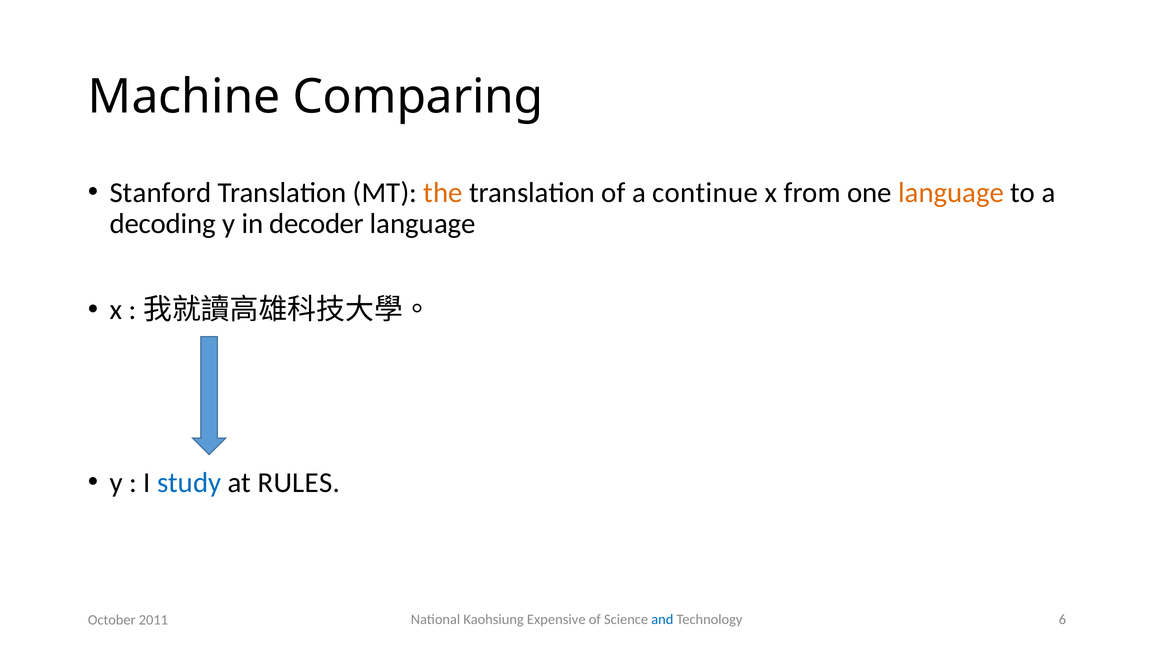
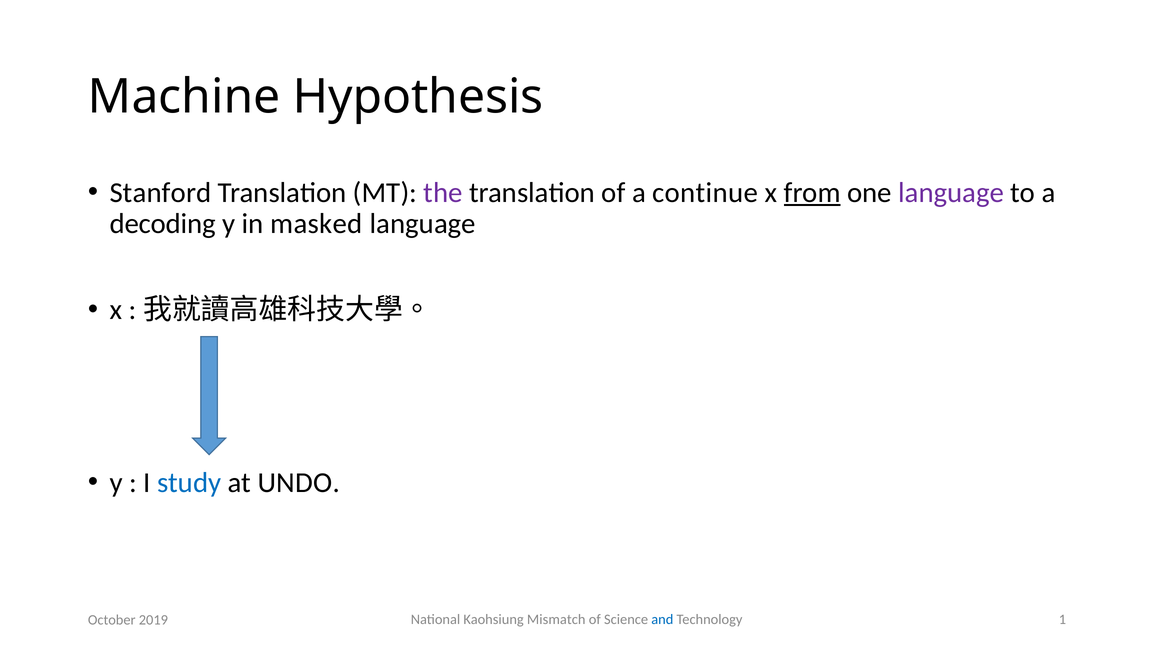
Comparing: Comparing -> Hypothesis
the colour: orange -> purple
from underline: none -> present
language at (951, 193) colour: orange -> purple
decoder: decoder -> masked
RULES: RULES -> UNDO
Expensive: Expensive -> Mismatch
6: 6 -> 1
2011: 2011 -> 2019
